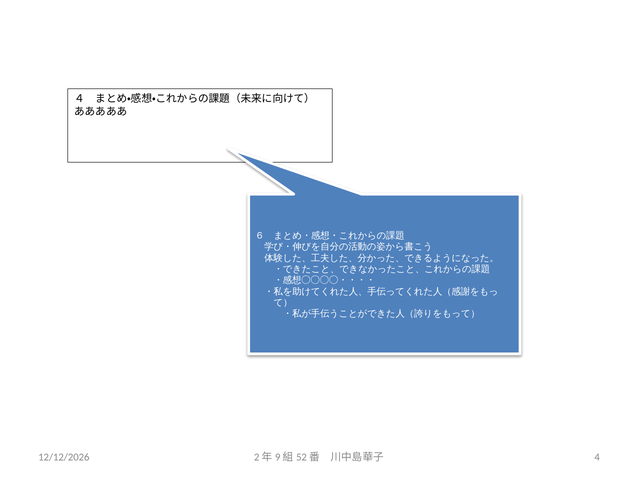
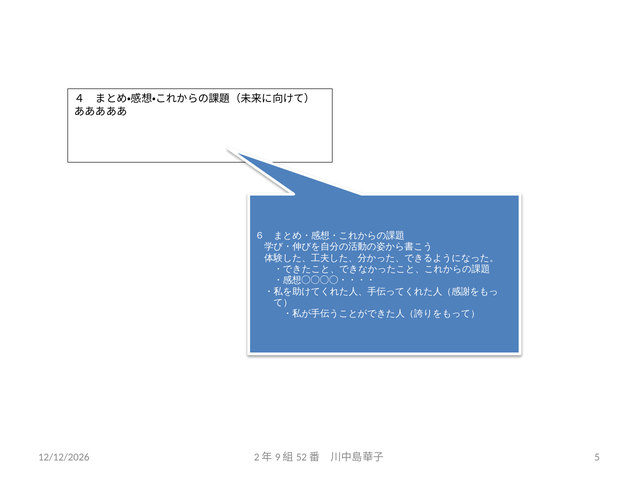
4: 4 -> 5
